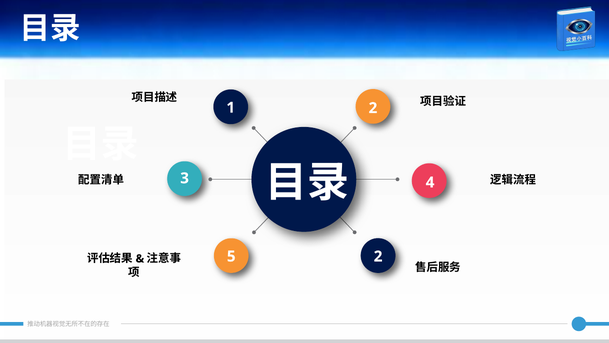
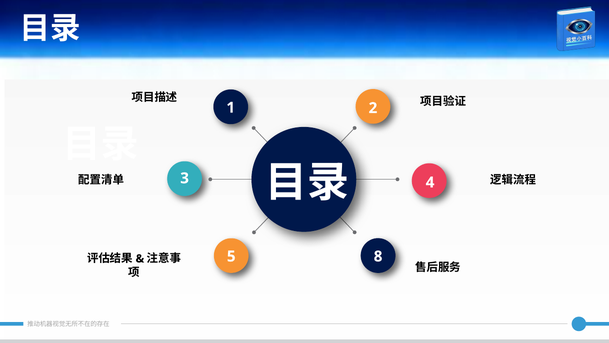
5 2: 2 -> 8
